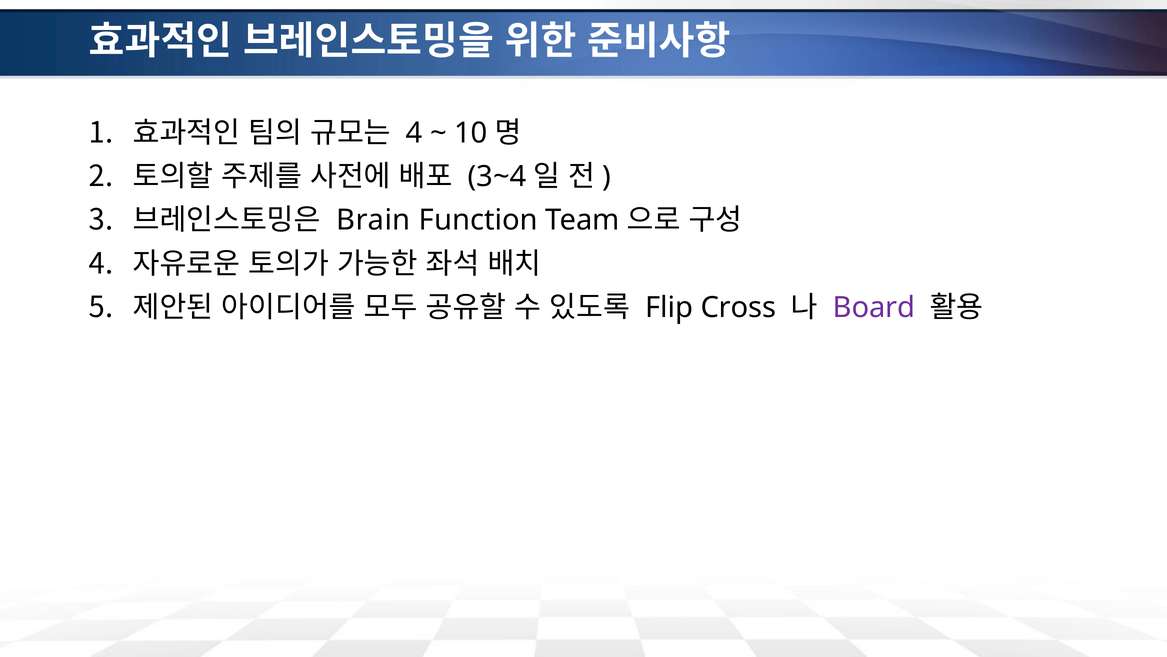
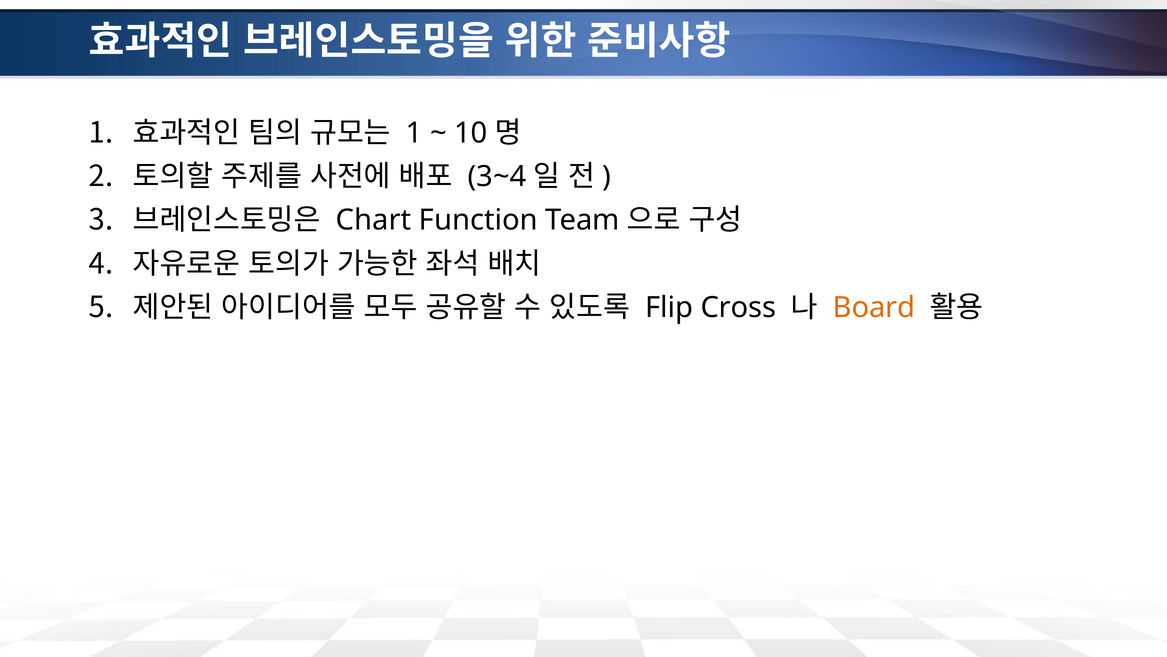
4 at (414, 133): 4 -> 1
Brain: Brain -> Chart
Board colour: purple -> orange
